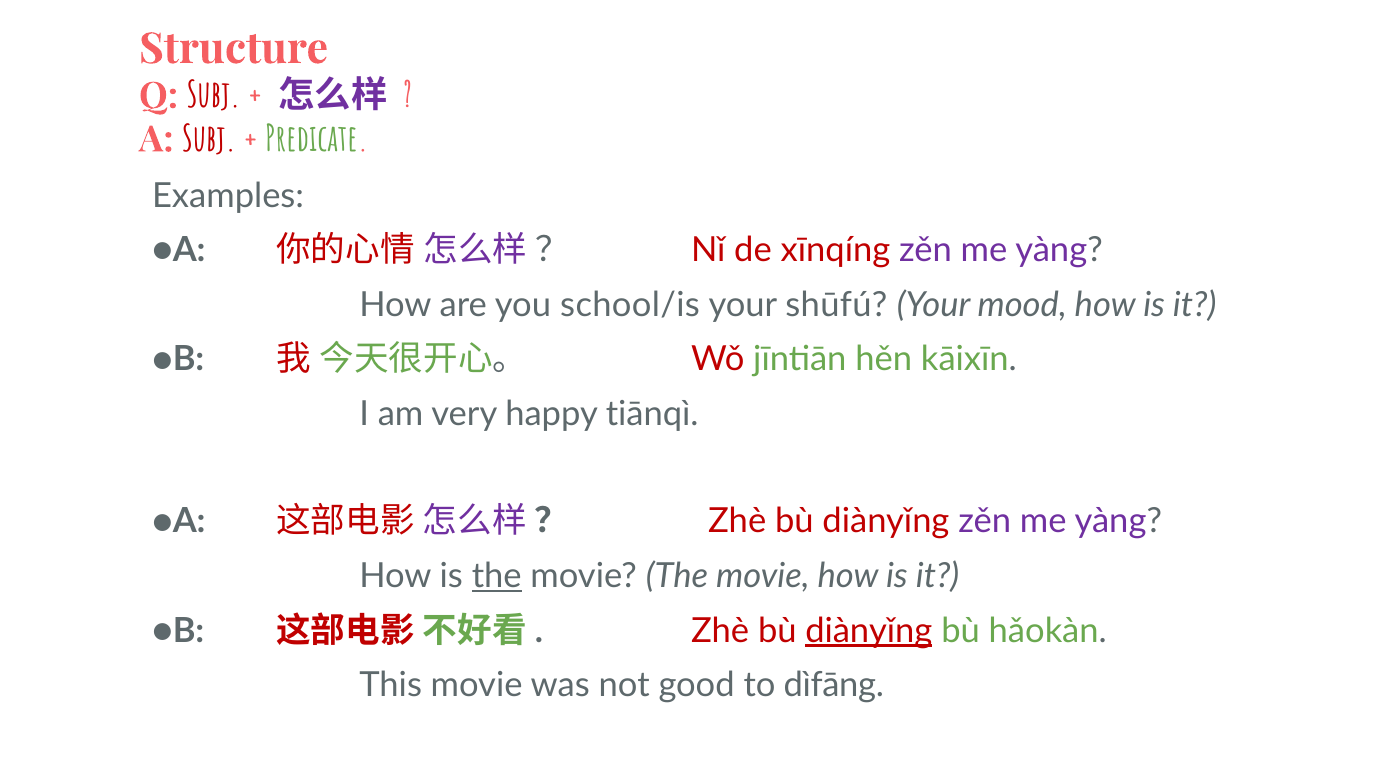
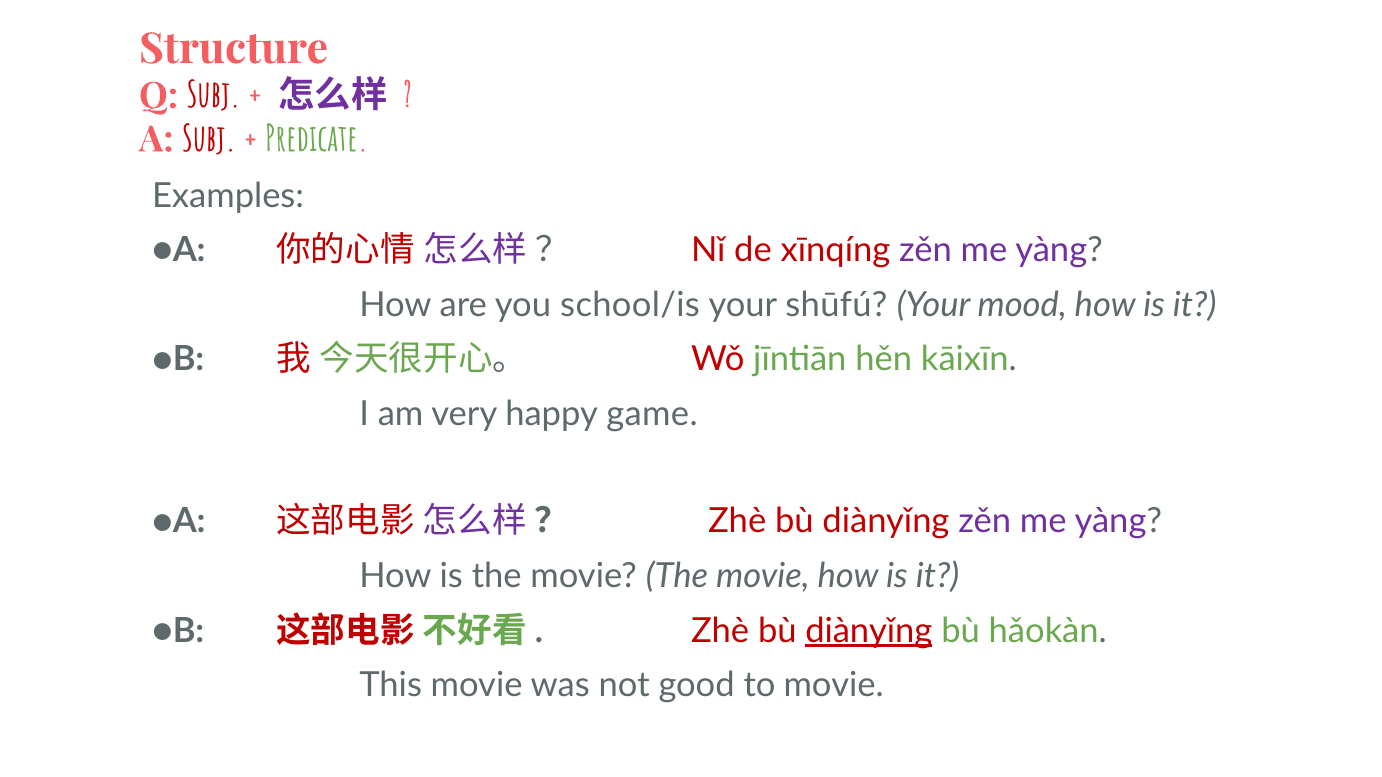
tiānqì: tiānqì -> game
the at (497, 576) underline: present -> none
to dìfāng: dìfāng -> movie
